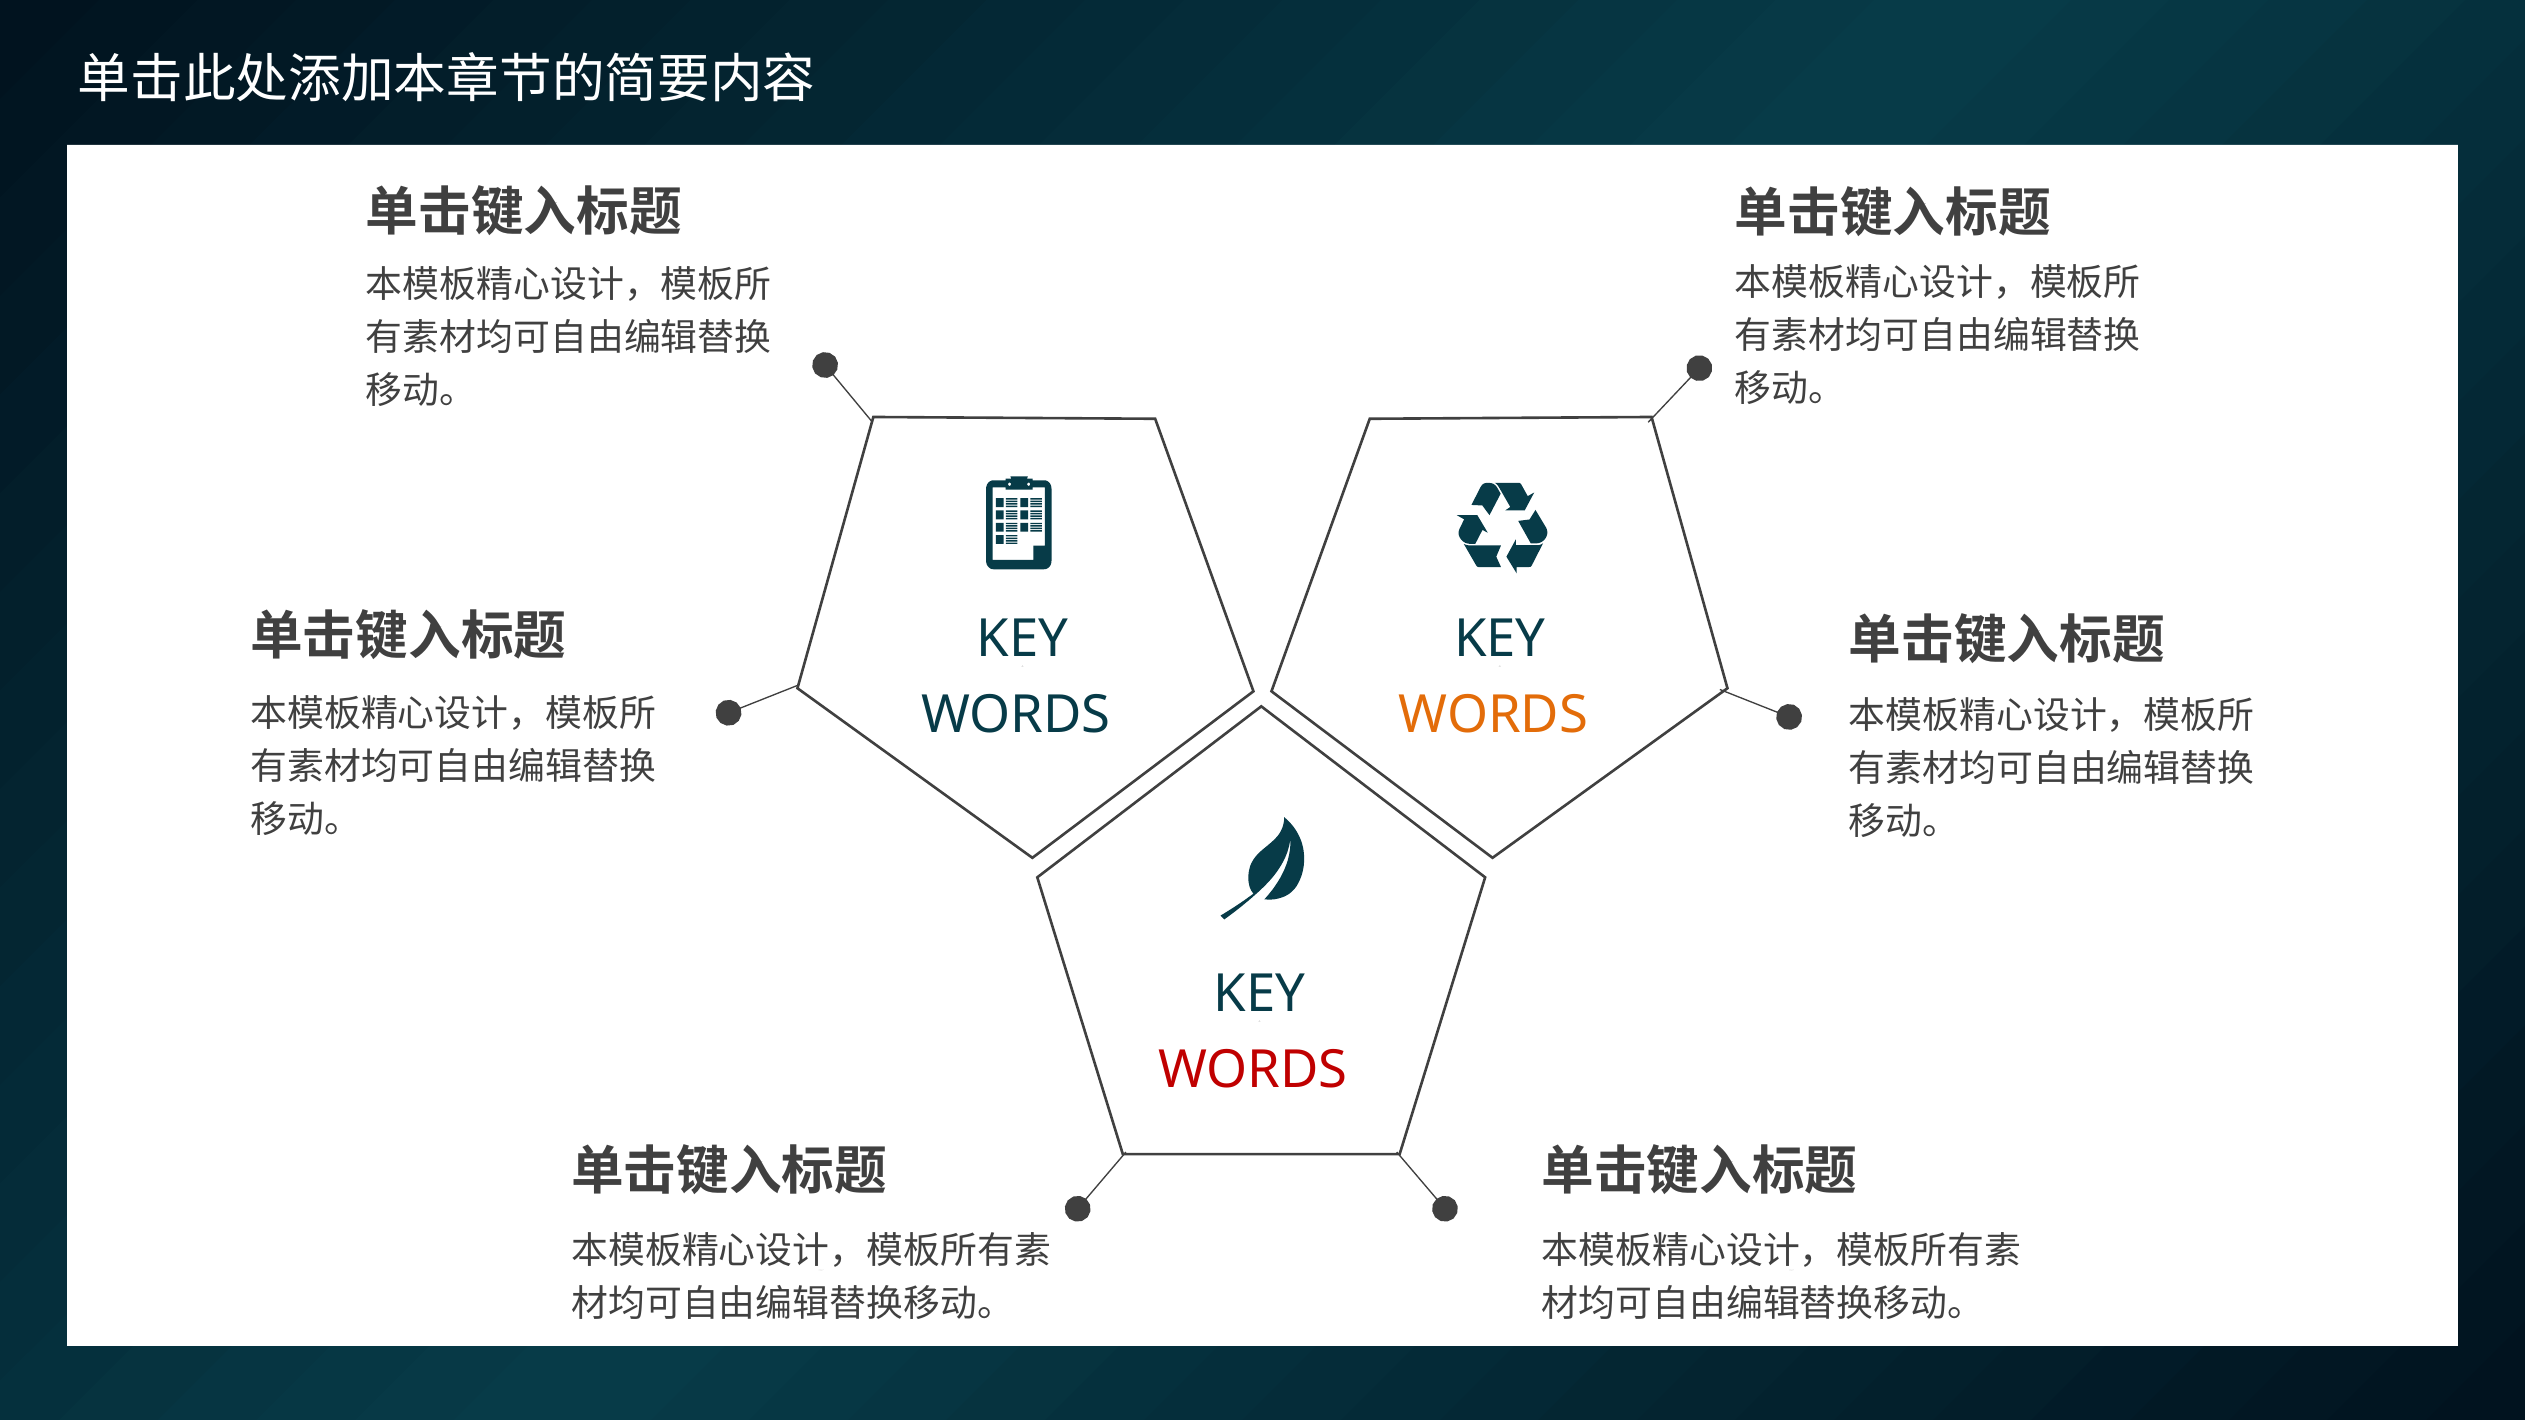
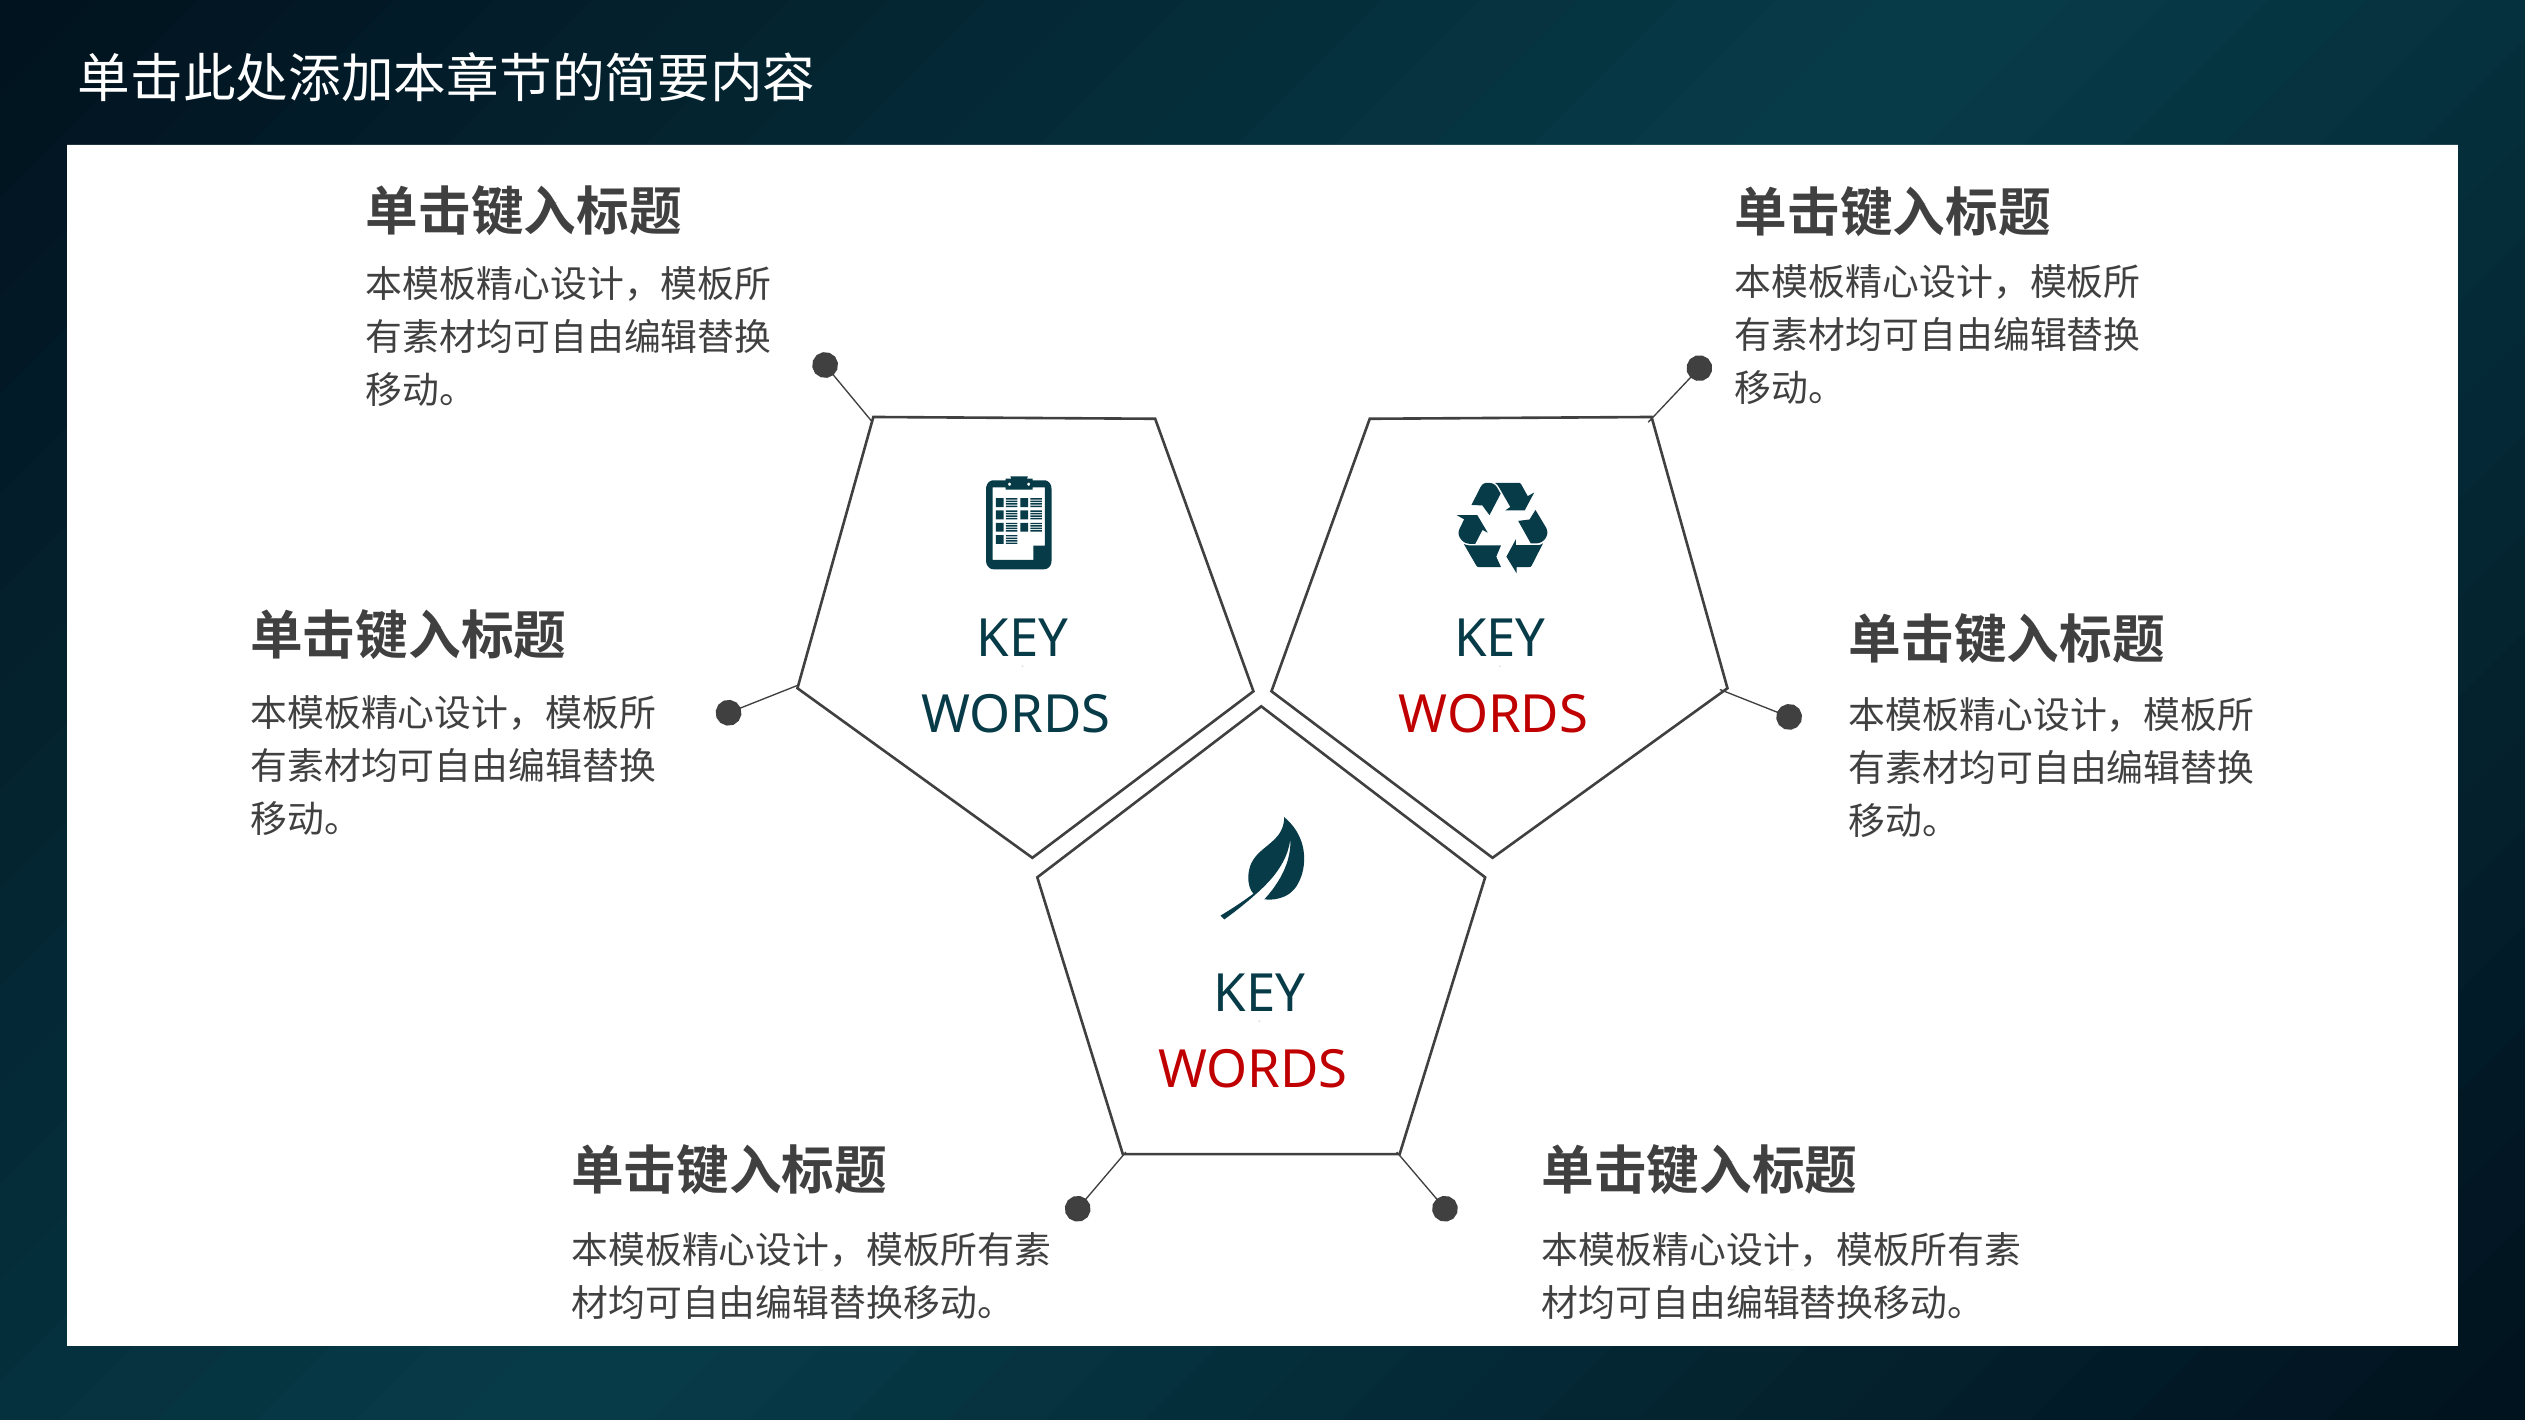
WORDS at (1493, 715) colour: orange -> red
